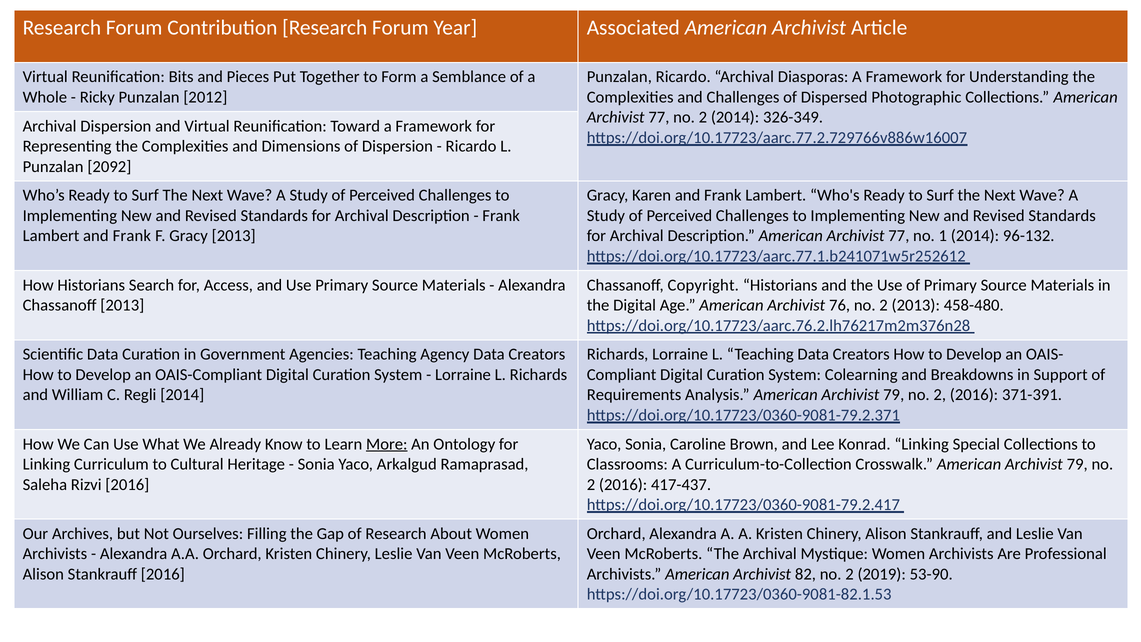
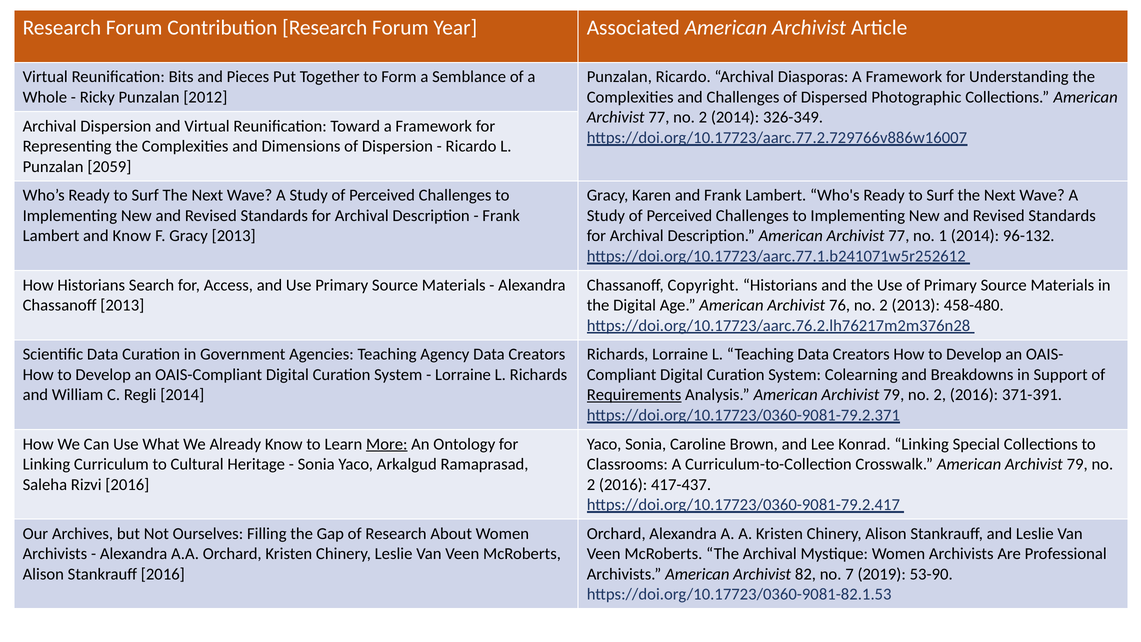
2092: 2092 -> 2059
Lambert and Frank: Frank -> Know
Requirements underline: none -> present
82 no 2: 2 -> 7
